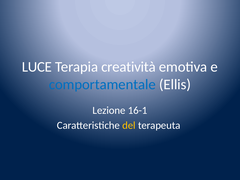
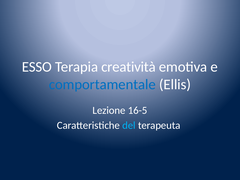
LUCE: LUCE -> ESSO
16-1: 16-1 -> 16-5
del colour: yellow -> light blue
